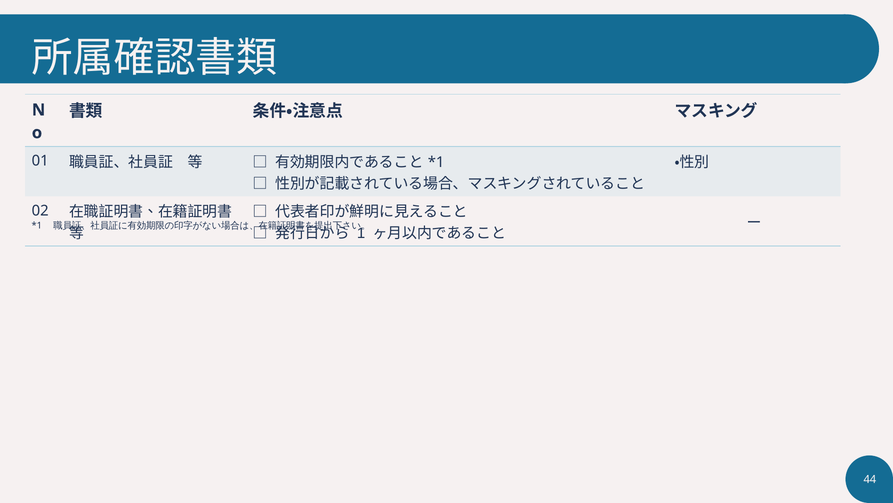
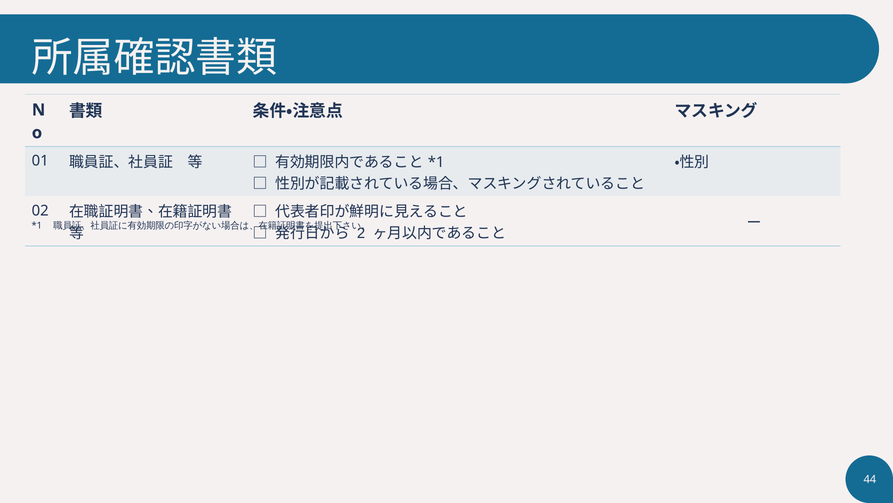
1: 1 -> 2
